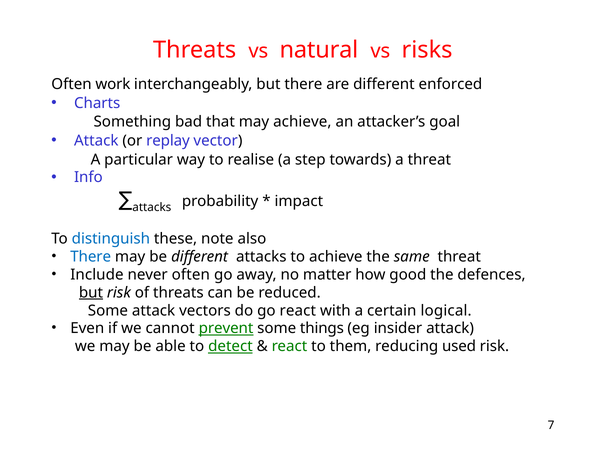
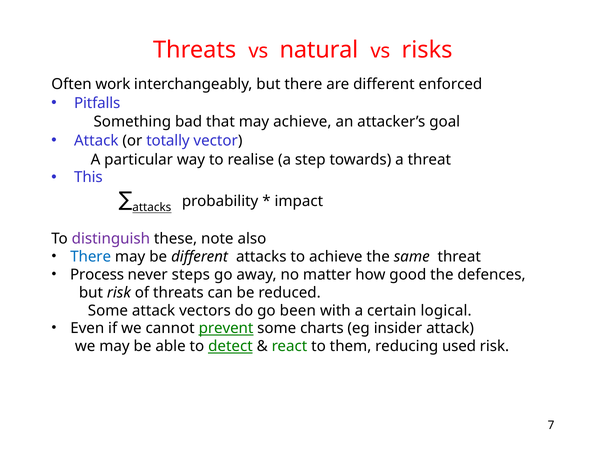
Charts: Charts -> Pitfalls
replay: replay -> totally
Info: Info -> This
attacks at (152, 207) underline: none -> present
distinguish colour: blue -> purple
Include: Include -> Process
never often: often -> steps
but at (91, 292) underline: present -> none
go react: react -> been
things: things -> charts
